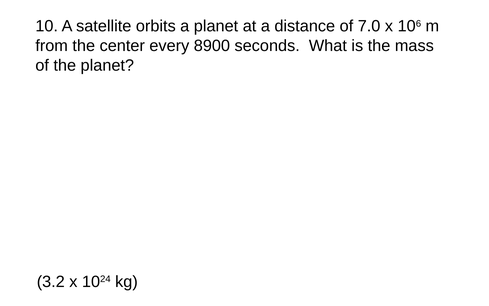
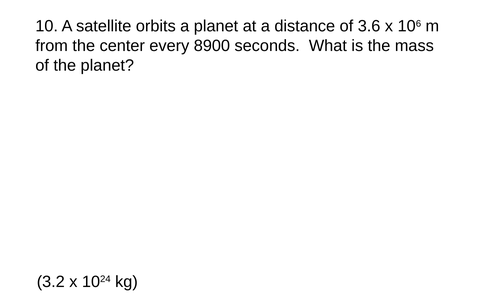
7.0: 7.0 -> 3.6
